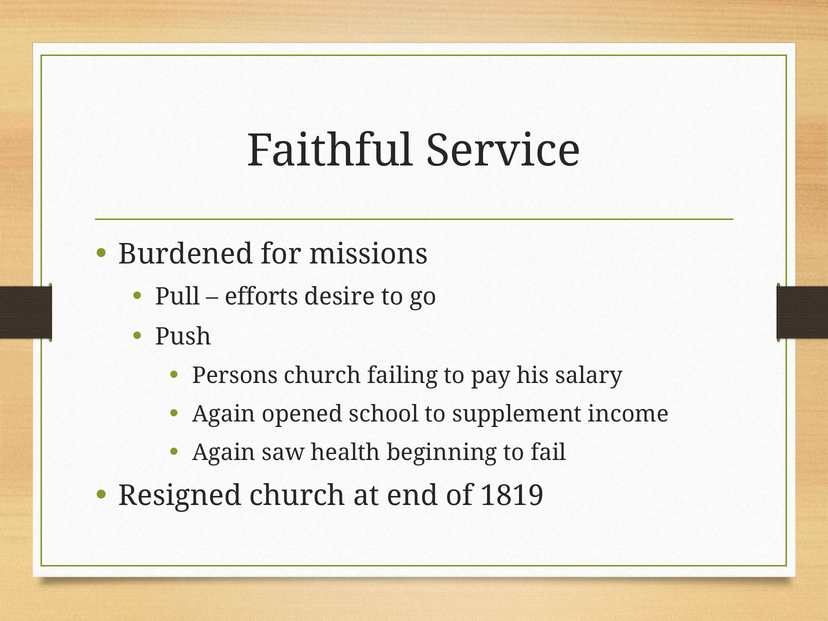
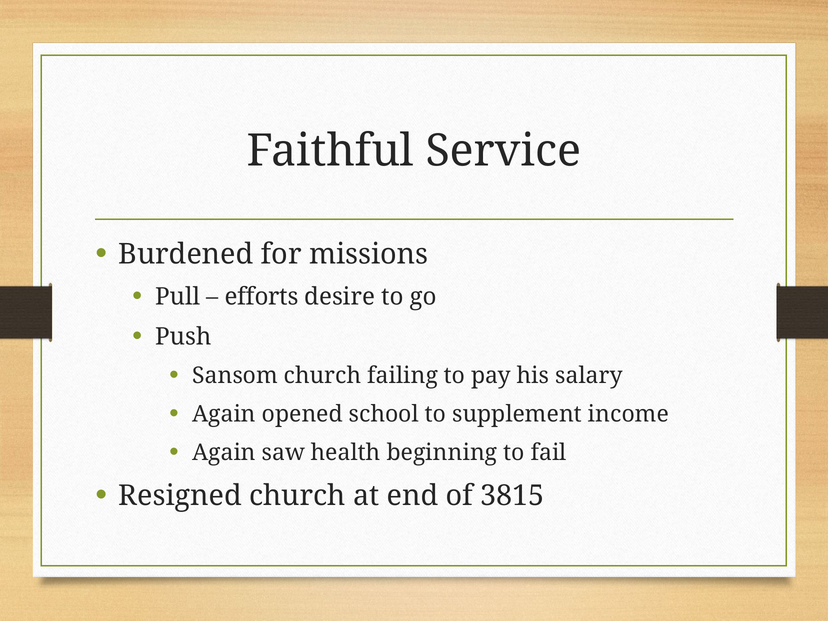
Persons: Persons -> Sansom
1819: 1819 -> 3815
